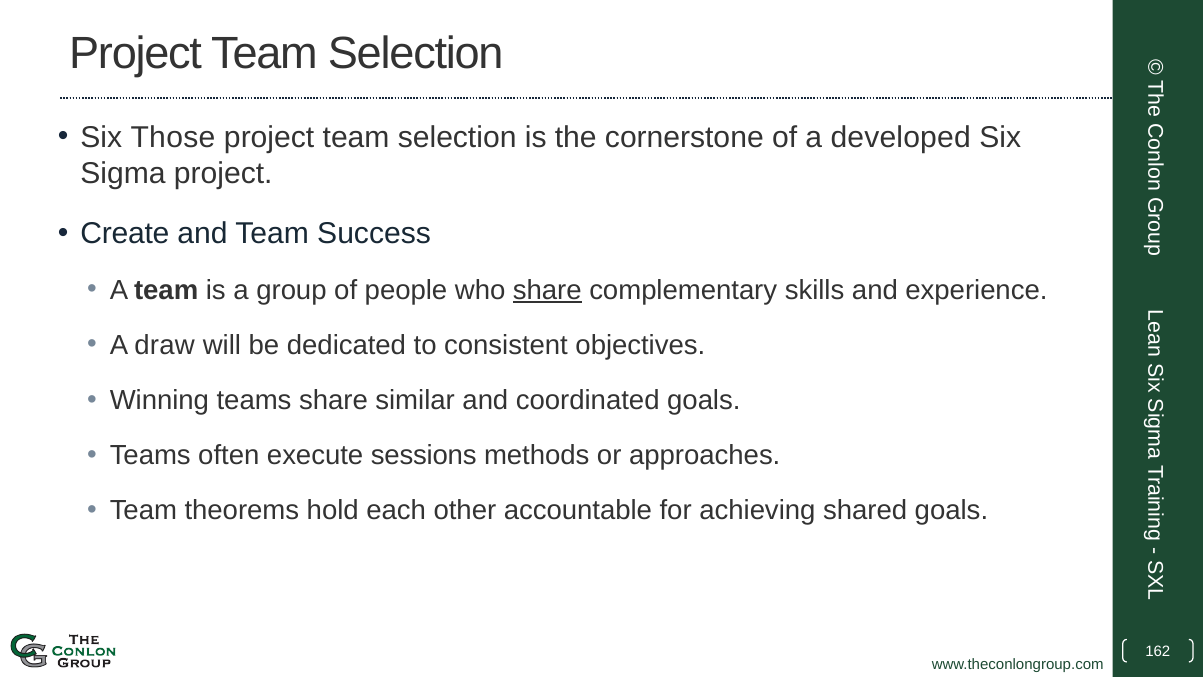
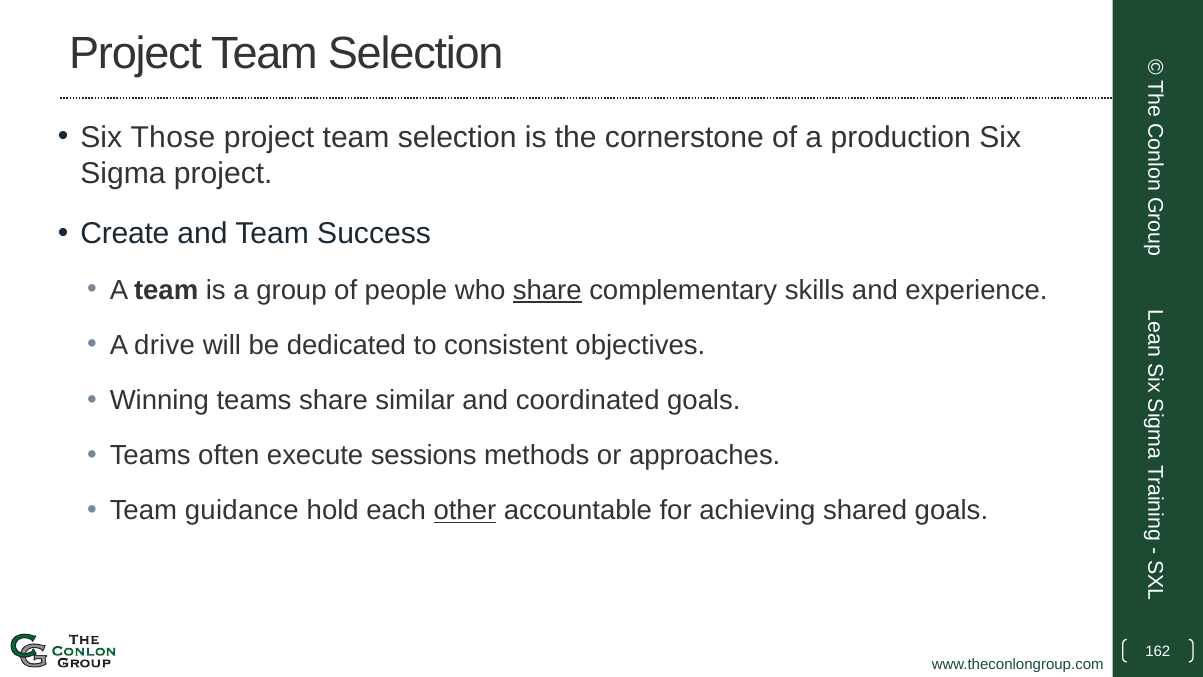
developed: developed -> production
draw: draw -> drive
theorems: theorems -> guidance
other underline: none -> present
